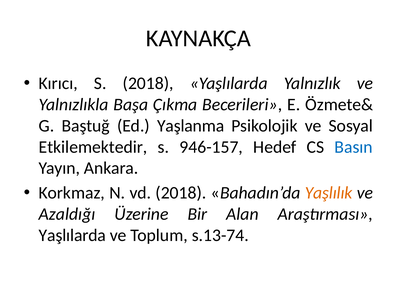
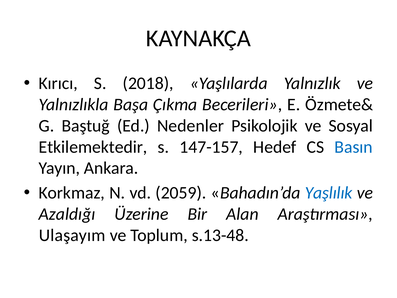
Yaşlanma: Yaşlanma -> Nedenler
946-157: 946-157 -> 147-157
vd 2018: 2018 -> 2059
Yaşlılık colour: orange -> blue
Yaşlılarda at (72, 235): Yaşlılarda -> Ulaşayım
s.13-74: s.13-74 -> s.13-48
